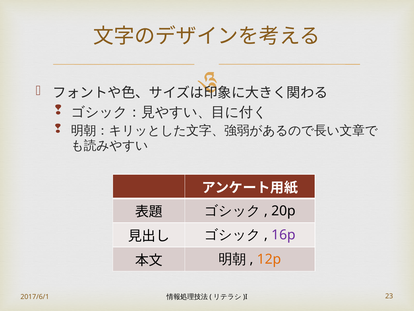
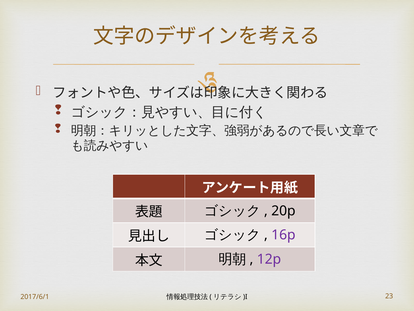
12p colour: orange -> purple
